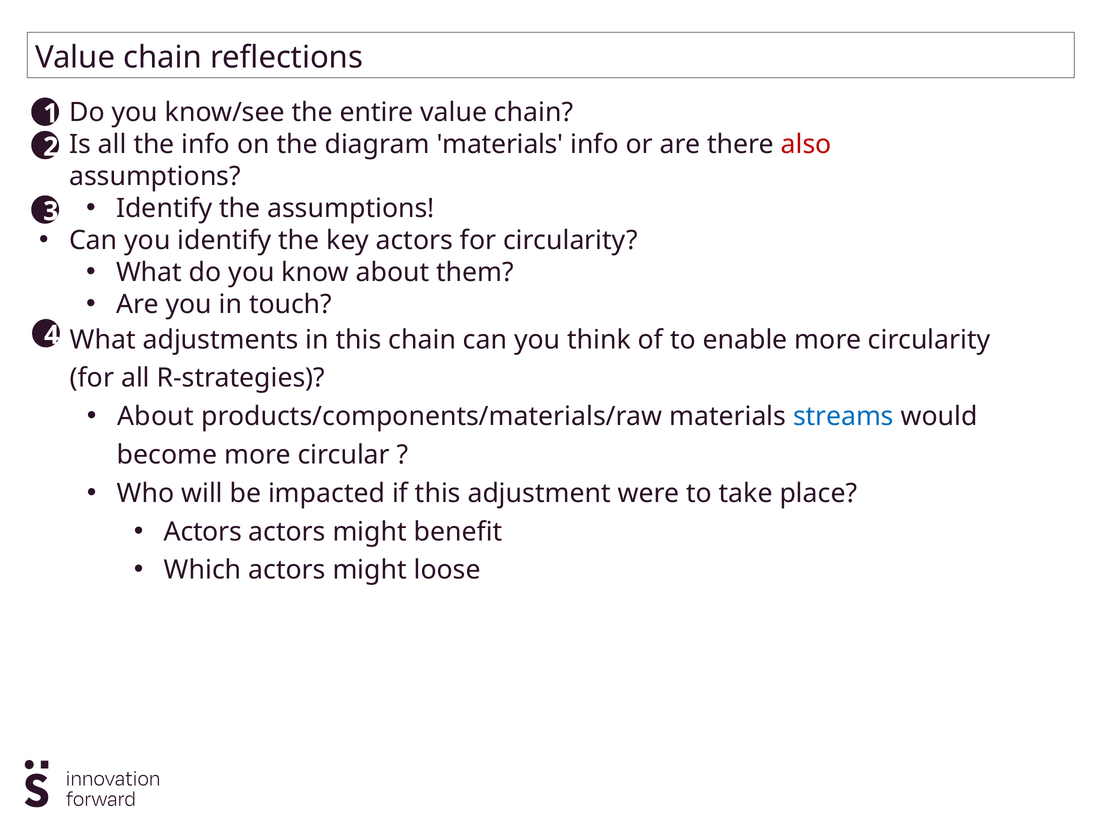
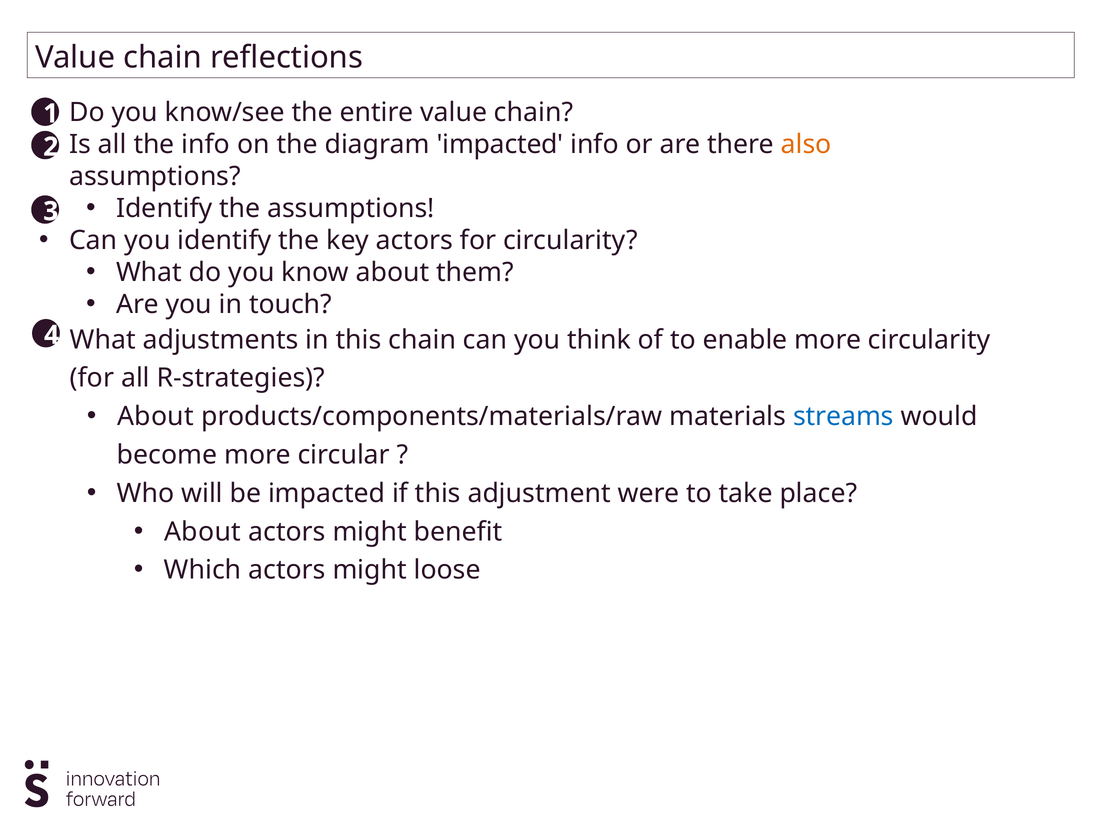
diagram materials: materials -> impacted
also colour: red -> orange
Actors at (203, 532): Actors -> About
